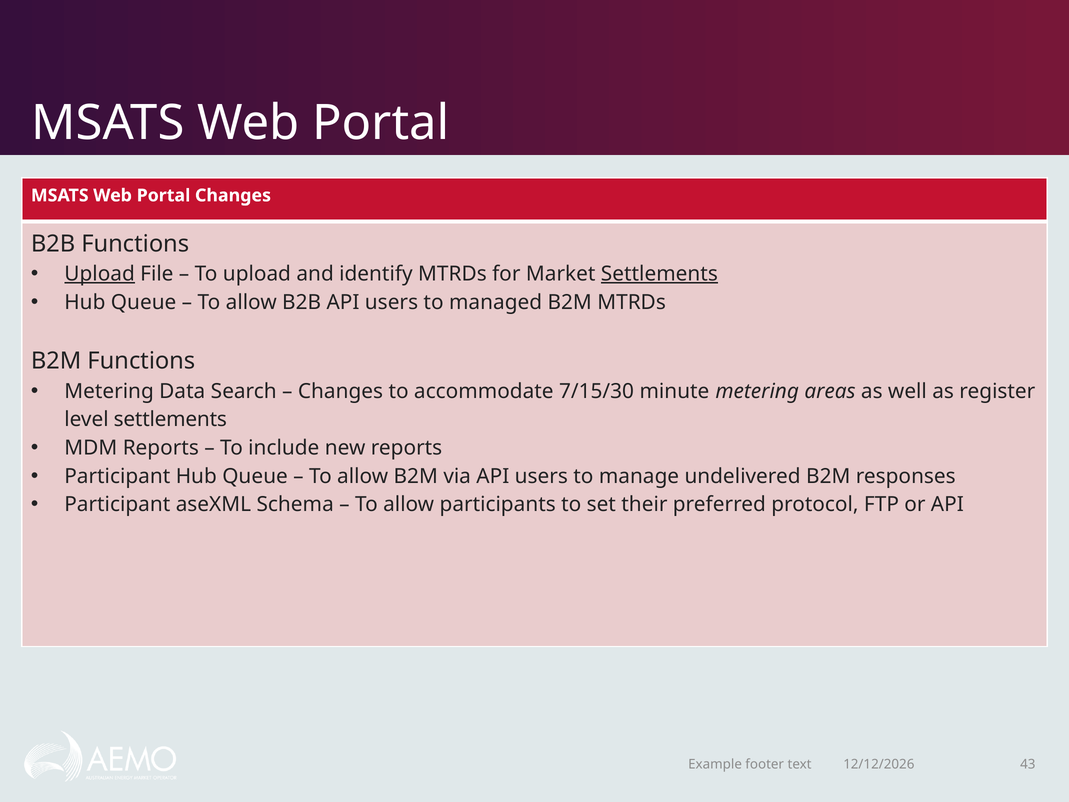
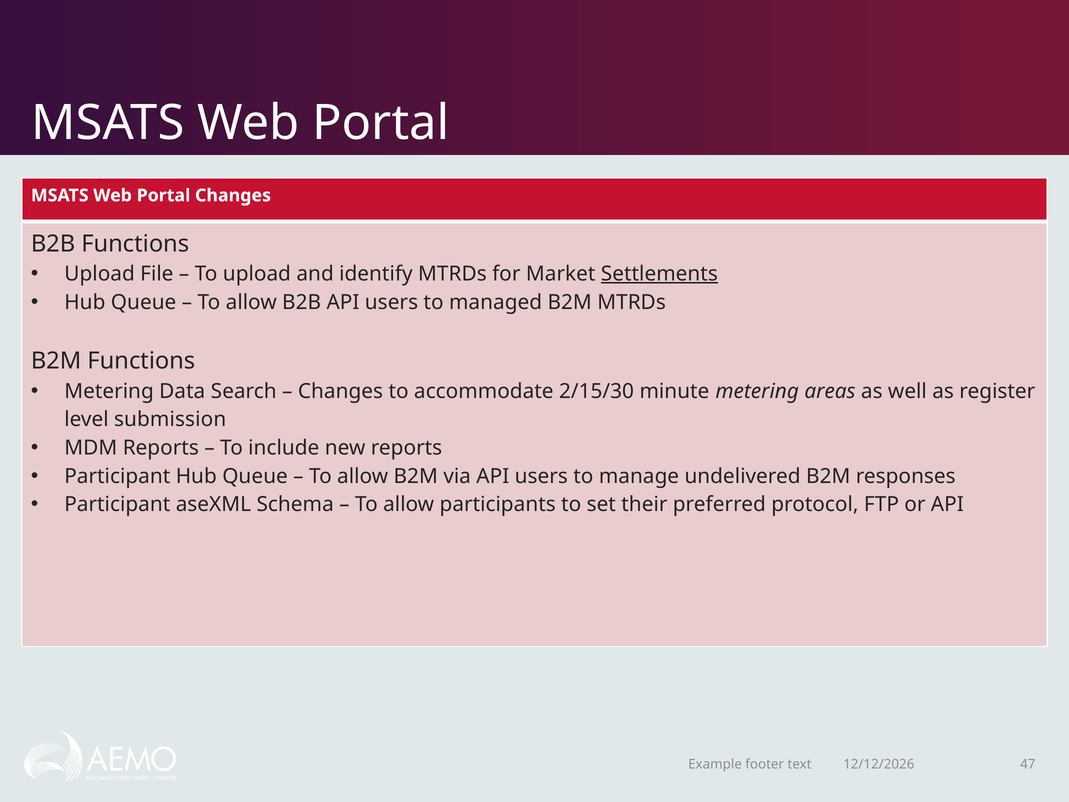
Upload at (100, 274) underline: present -> none
7/15/30: 7/15/30 -> 2/15/30
level settlements: settlements -> submission
43: 43 -> 47
